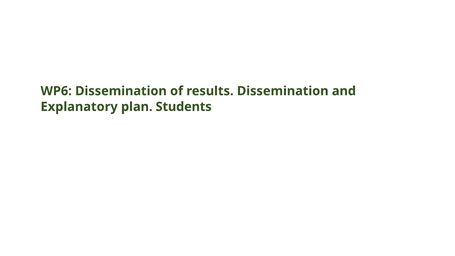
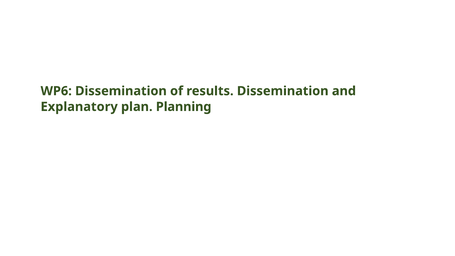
Students: Students -> Planning
